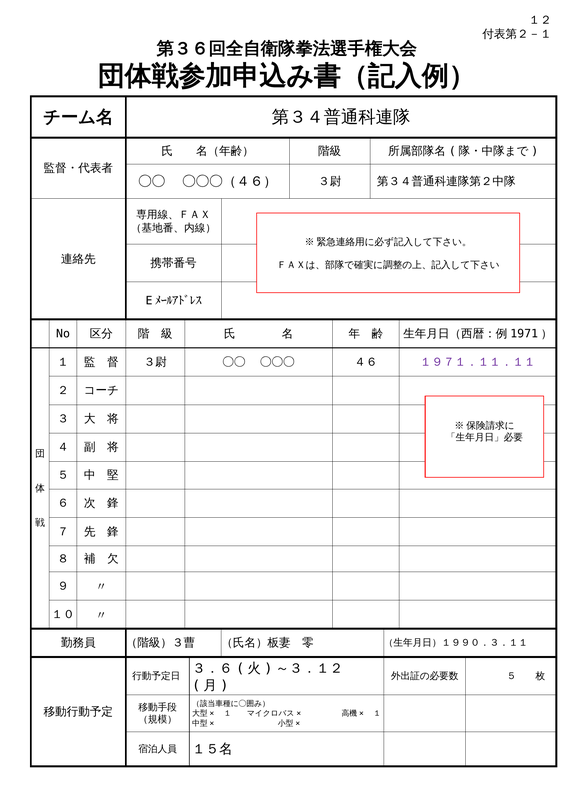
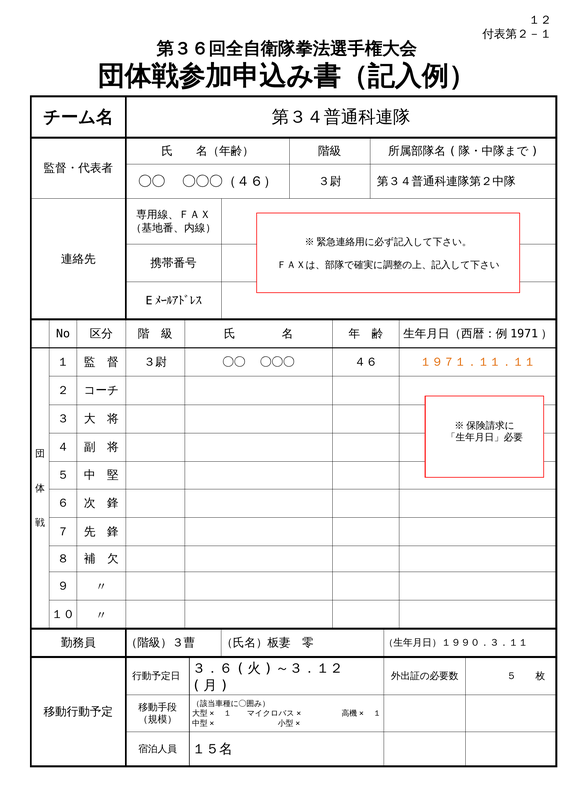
１９７１．１１．１１ colour: purple -> orange
